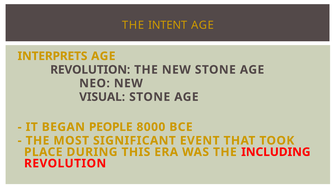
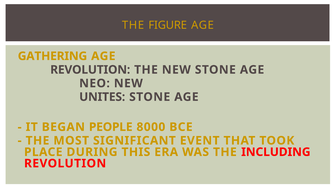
INTENT: INTENT -> FIGURE
INTERPRETS: INTERPRETS -> GATHERING
VISUAL: VISUAL -> UNITES
